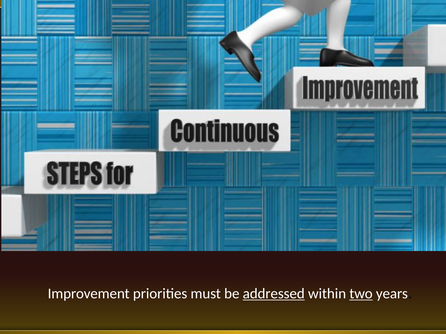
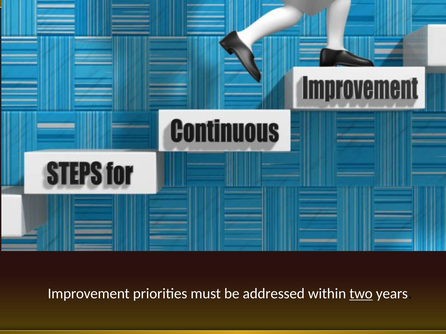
addressed underline: present -> none
